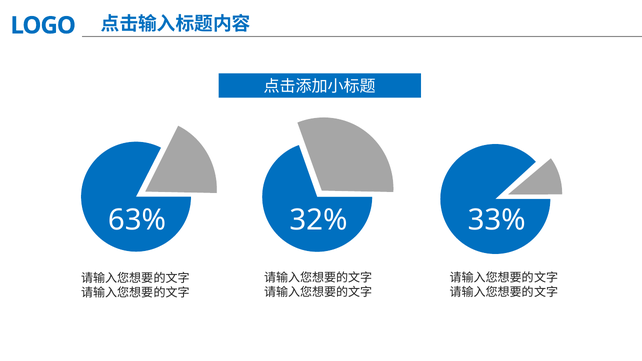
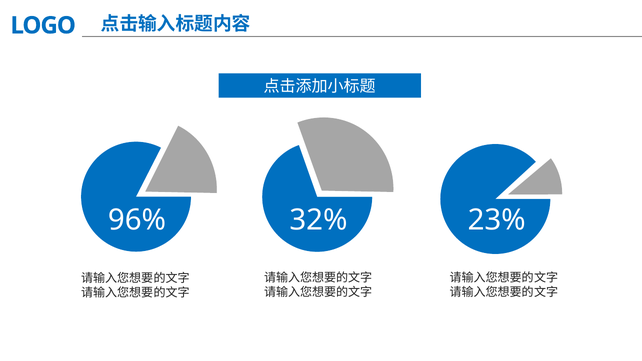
63%: 63% -> 96%
33%: 33% -> 23%
